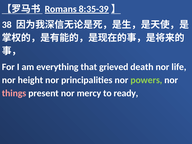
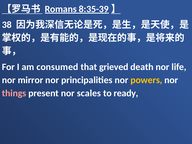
everything: everything -> consumed
height: height -> mirror
powers colour: light green -> yellow
mercy: mercy -> scales
